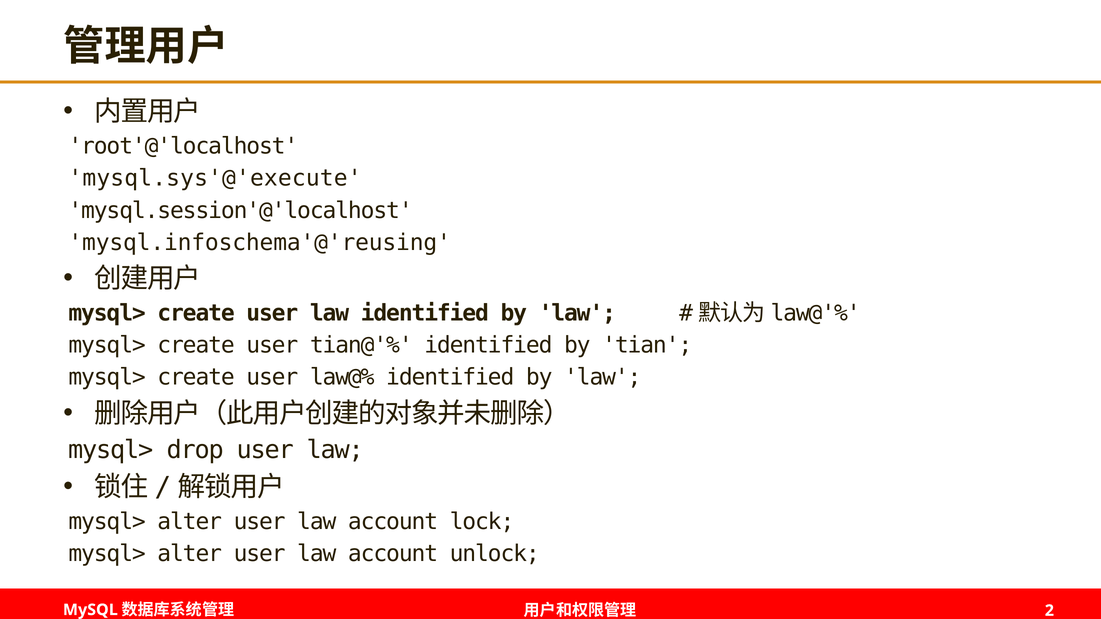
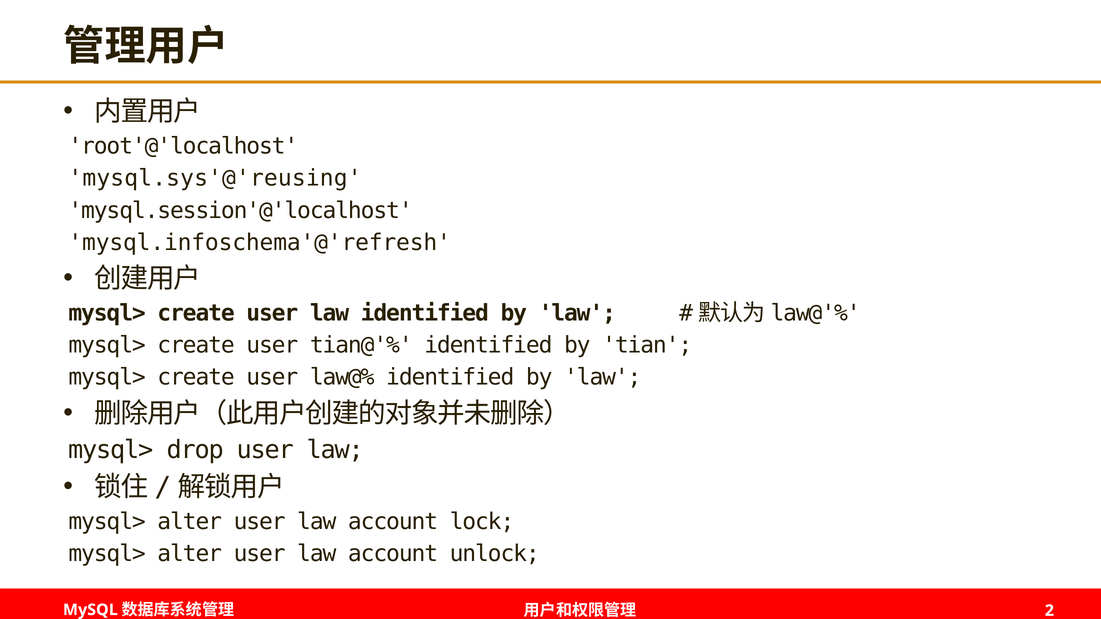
mysql.sys'@'execute: mysql.sys'@'execute -> mysql.sys'@'reusing
mysql.infoschema'@'reusing: mysql.infoschema'@'reusing -> mysql.infoschema'@'refresh
